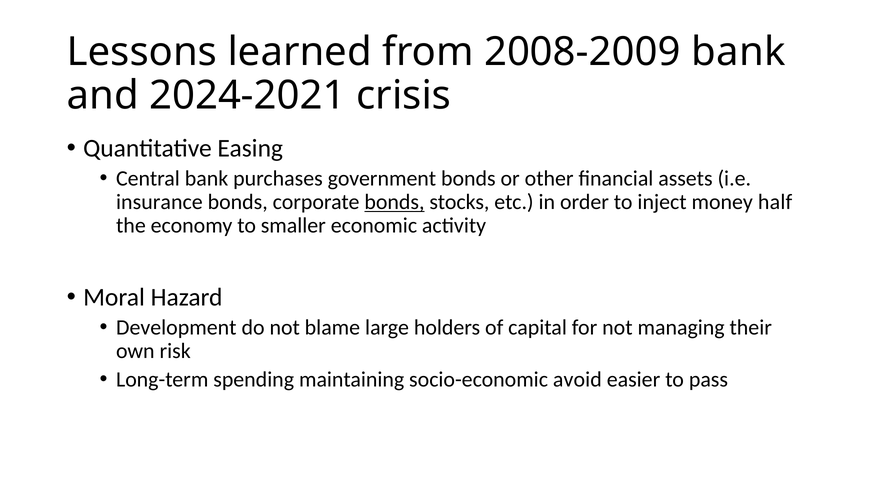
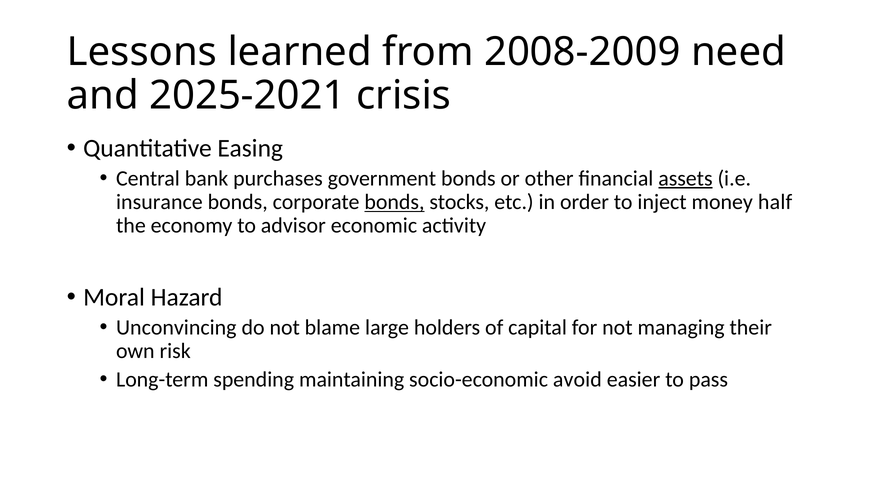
2008-2009 bank: bank -> need
2024-2021: 2024-2021 -> 2025-2021
assets underline: none -> present
smaller: smaller -> advisor
Development: Development -> Unconvincing
